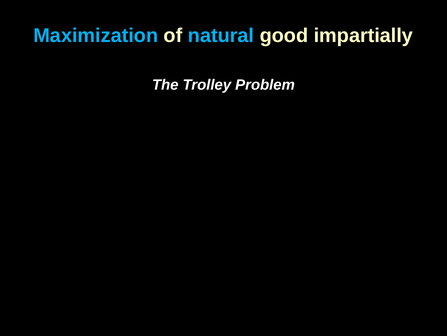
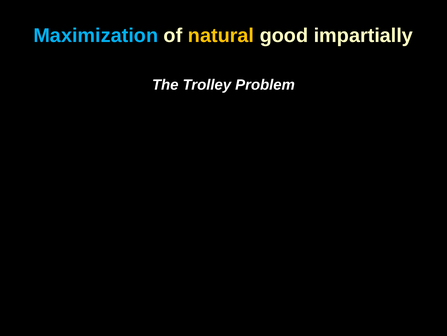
natural colour: light blue -> yellow
